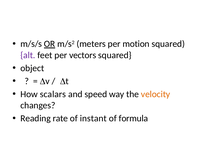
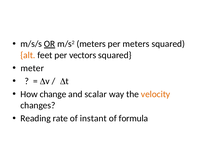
per motion: motion -> meters
alt colour: purple -> orange
object: object -> meter
scalars: scalars -> change
speed: speed -> scalar
